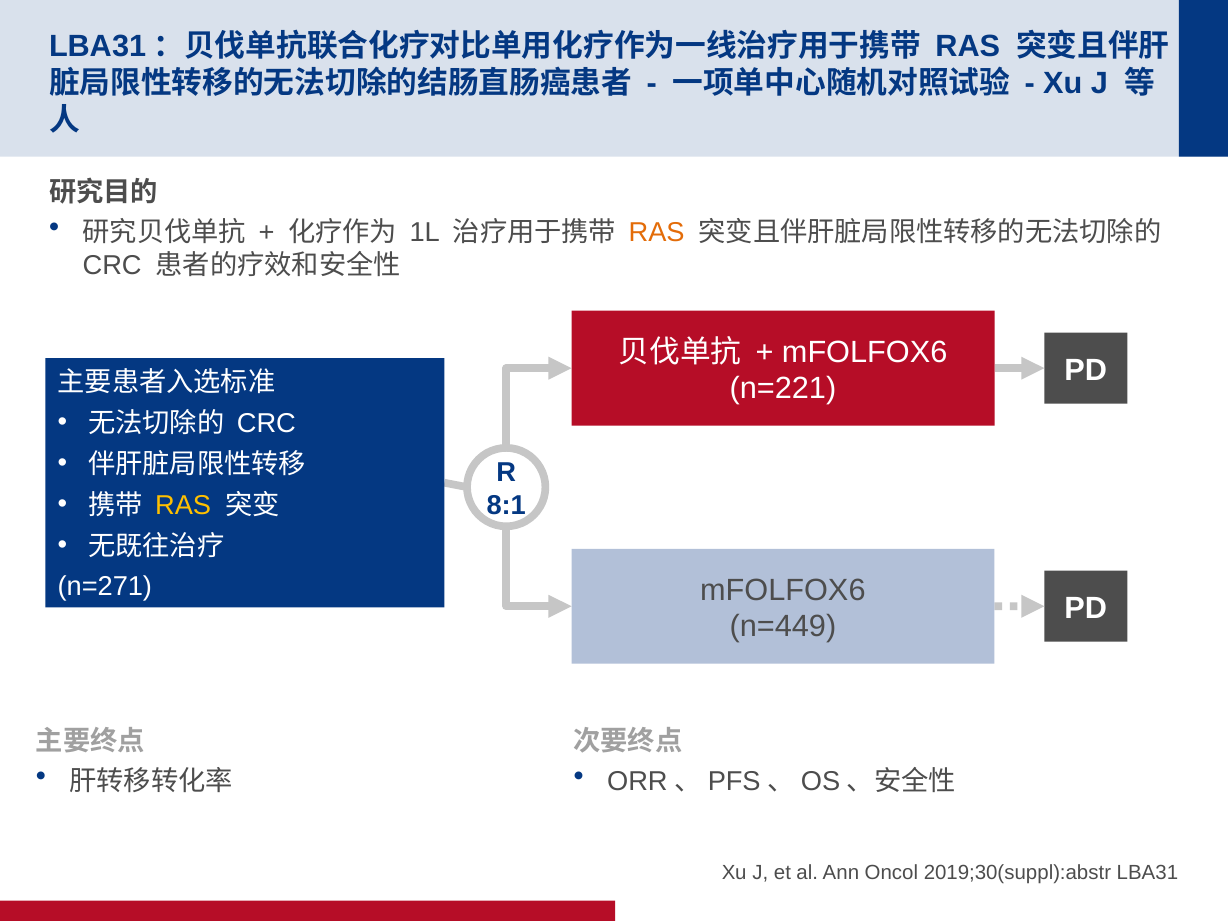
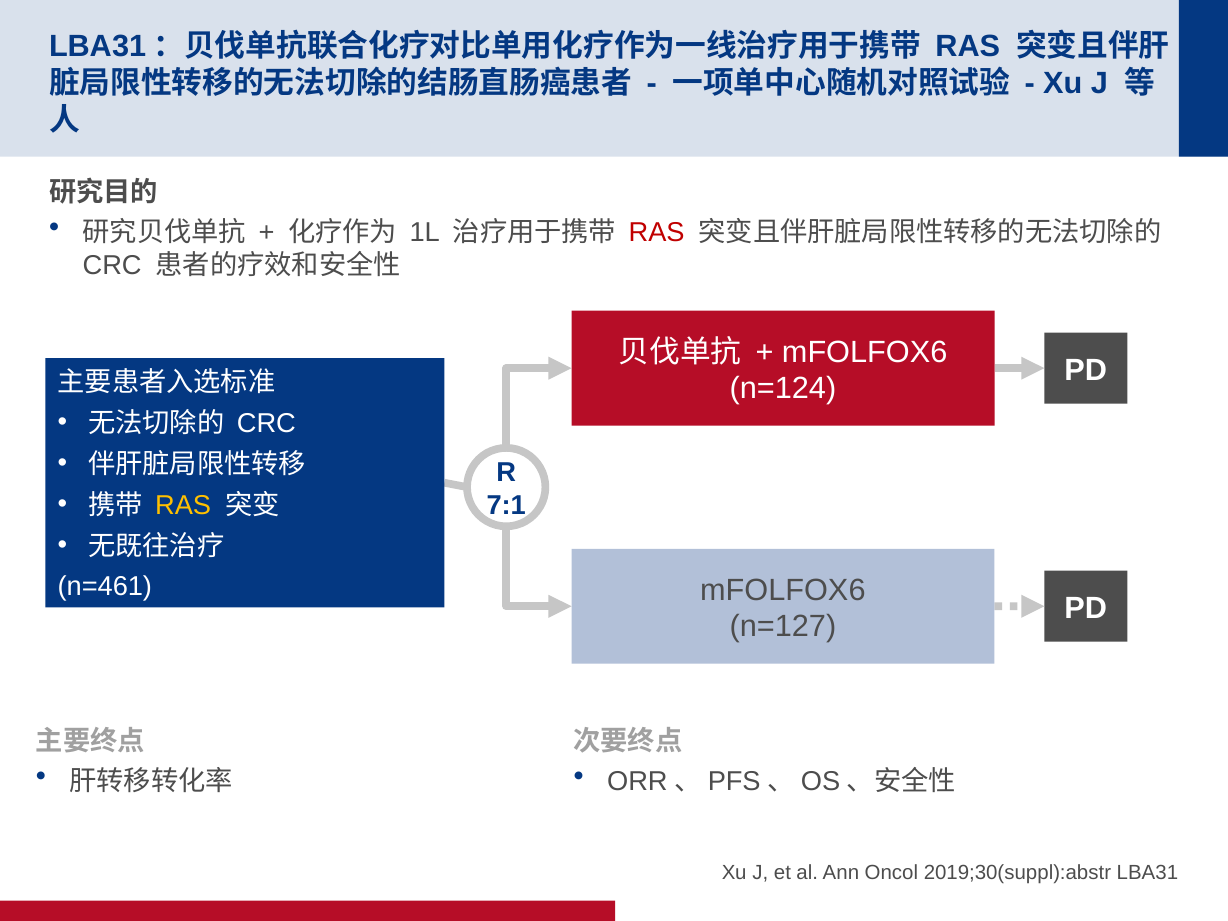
RAS at (657, 232) colour: orange -> red
n=221: n=221 -> n=124
8:1: 8:1 -> 7:1
n=271: n=271 -> n=461
n=449: n=449 -> n=127
